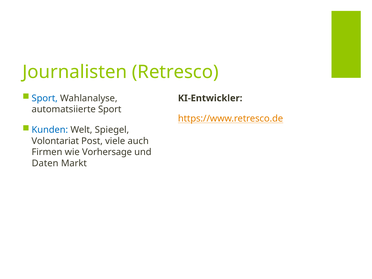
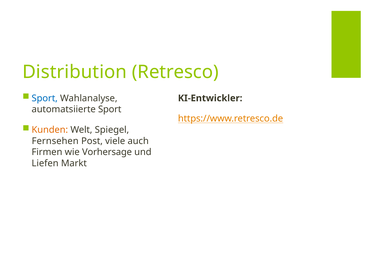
Journalisten: Journalisten -> Distribution
Kunden colour: blue -> orange
Volontariat: Volontariat -> Fernsehen
Daten: Daten -> Liefen
